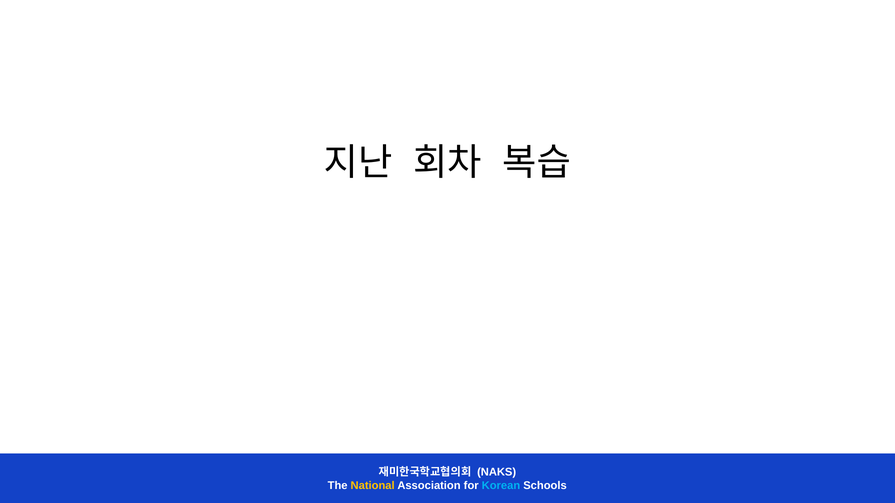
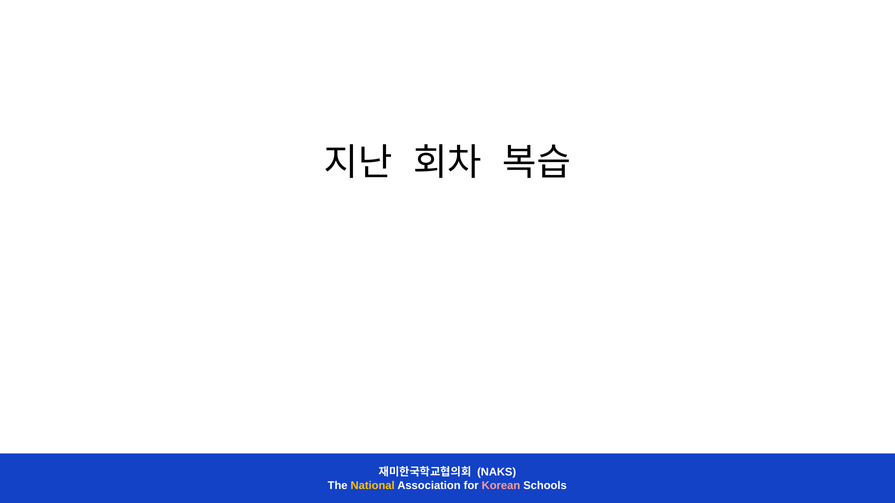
Korean colour: light blue -> pink
